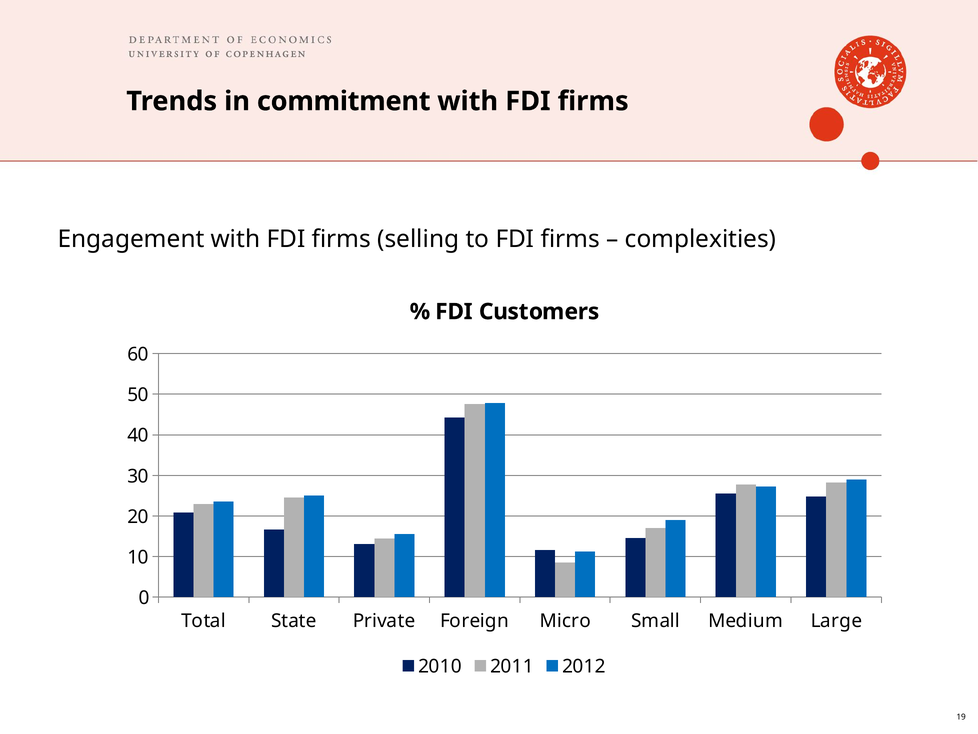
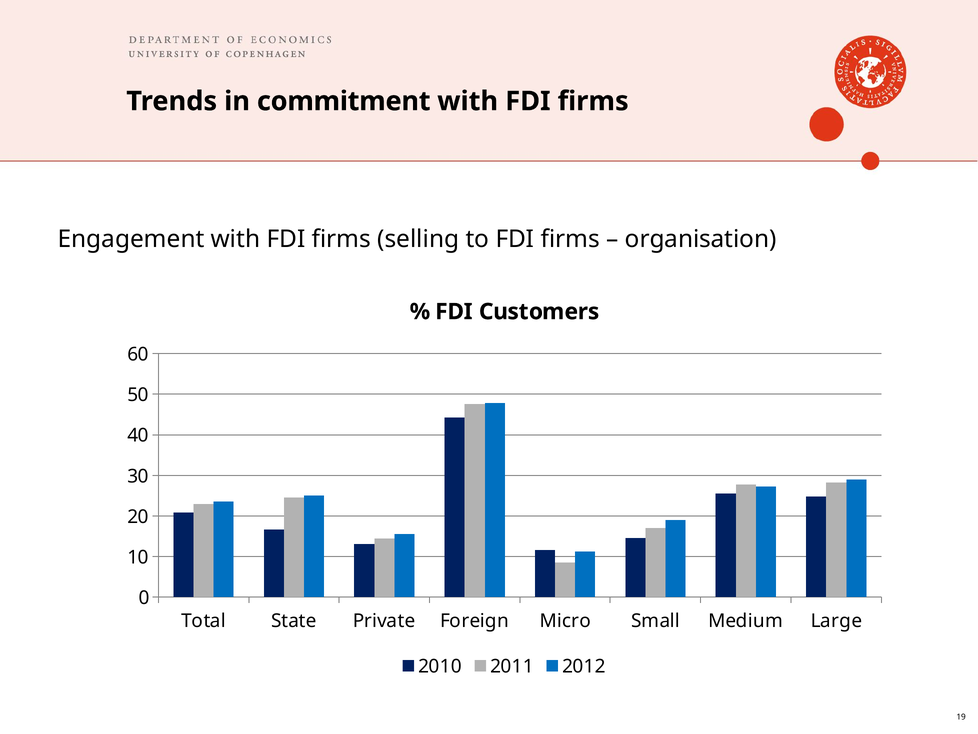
complexities: complexities -> organisation
